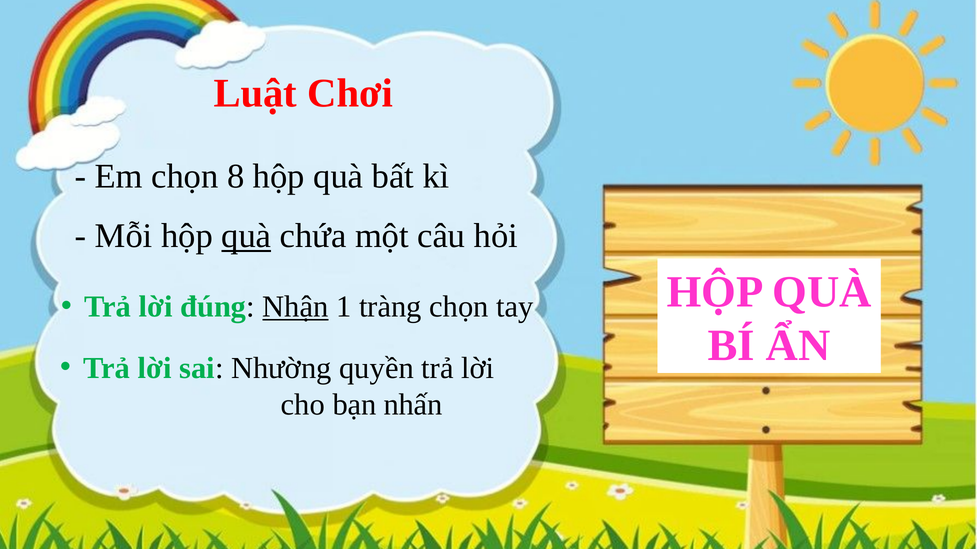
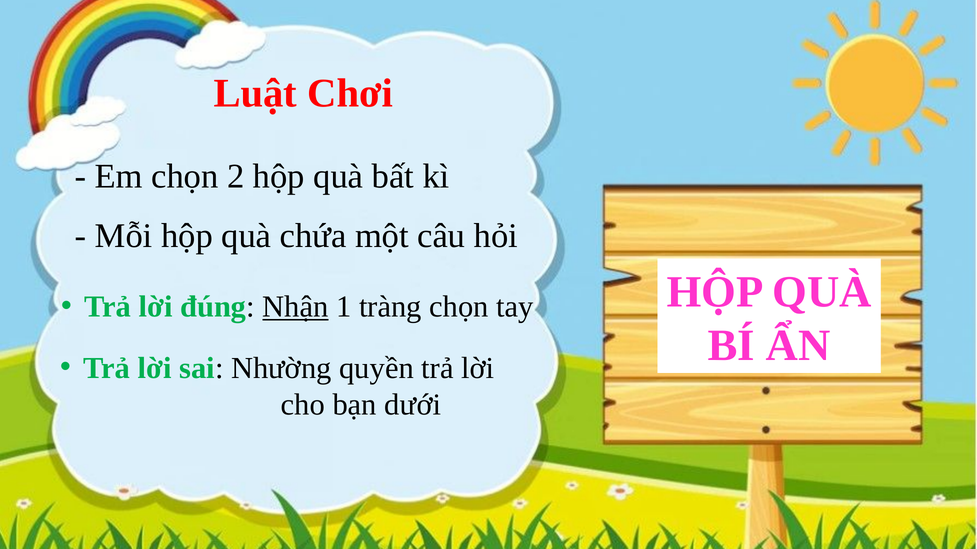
8: 8 -> 2
quà at (246, 236) underline: present -> none
nhấn: nhấn -> dưới
